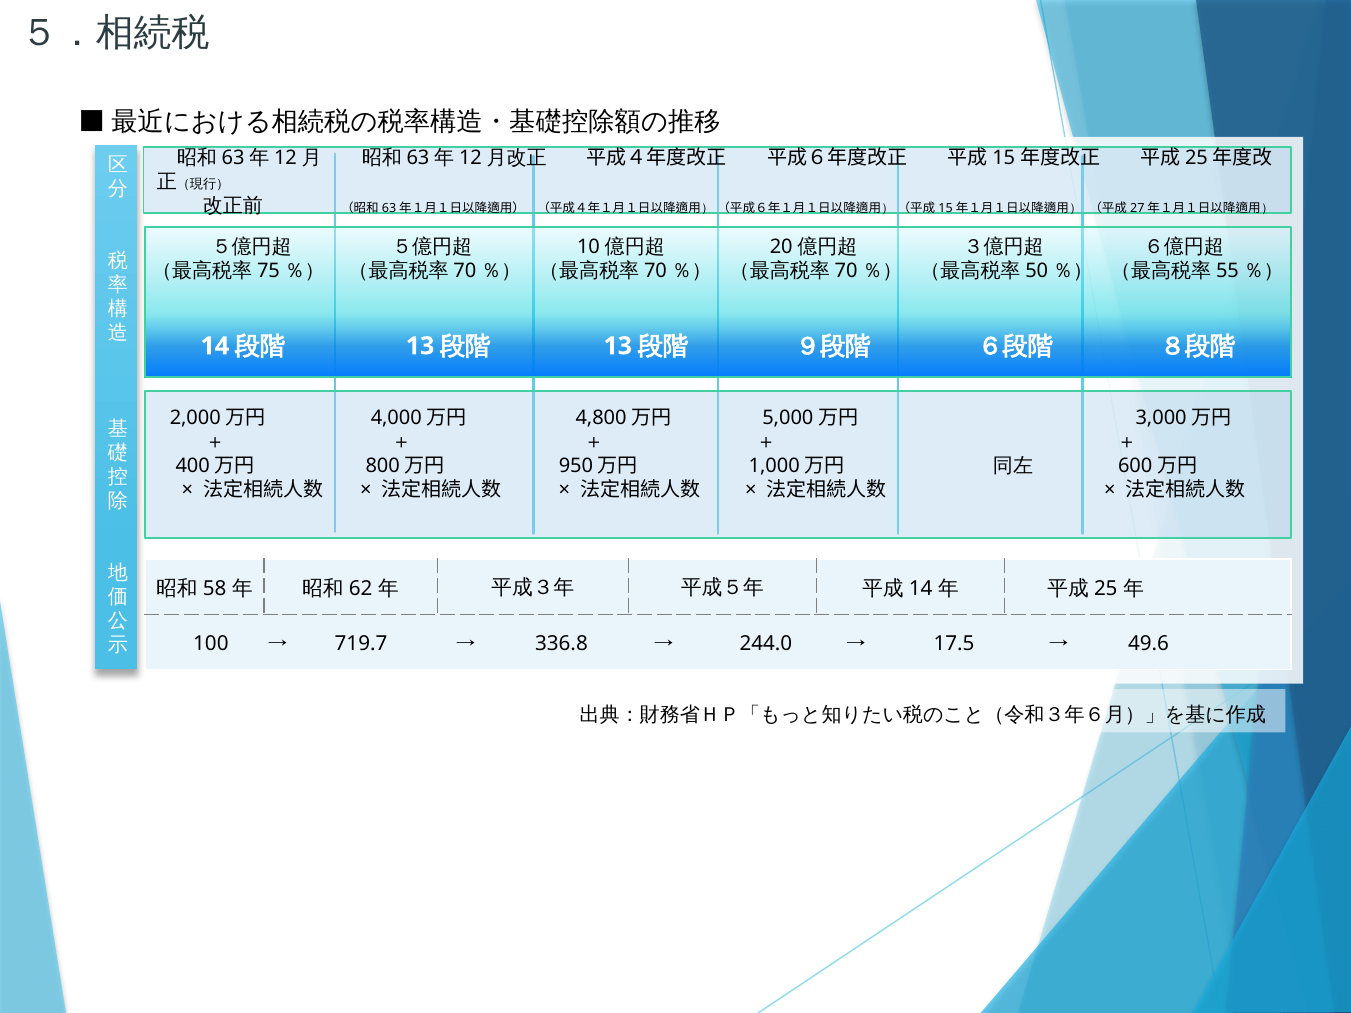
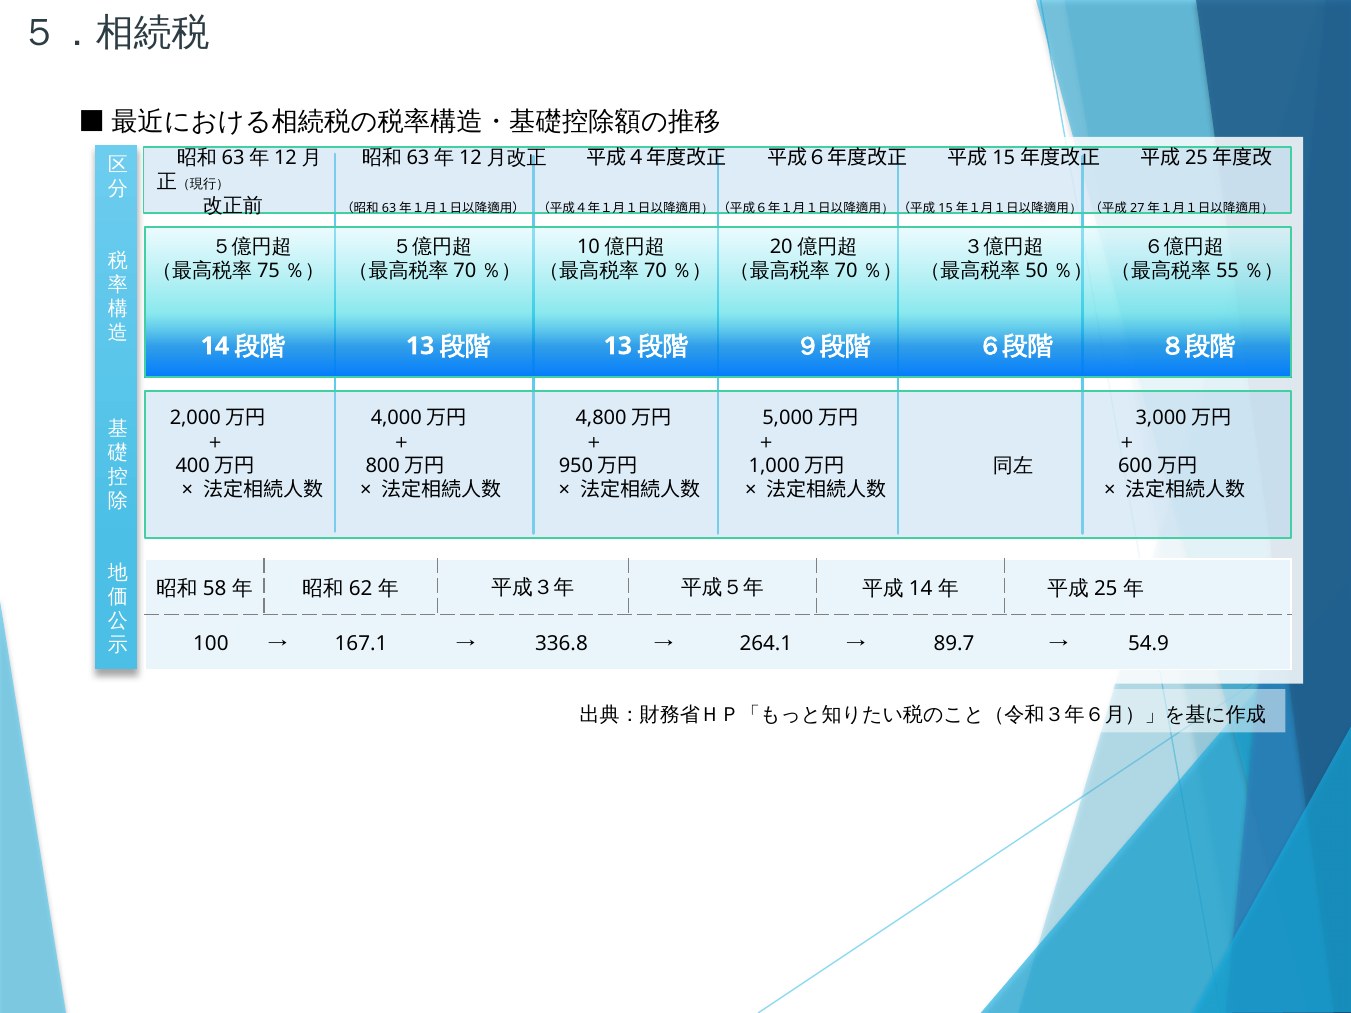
719.7: 719.7 -> 167.1
244.0: 244.0 -> 264.1
17.5: 17.5 -> 89.7
49.6: 49.6 -> 54.9
